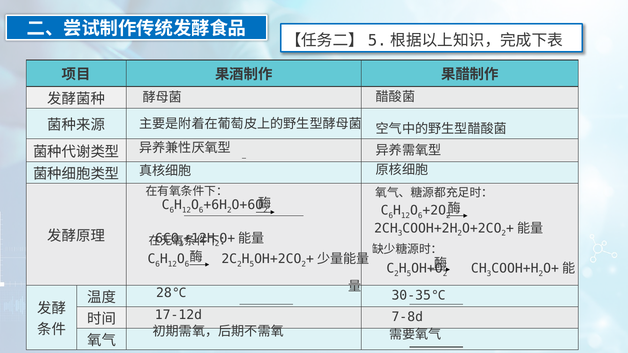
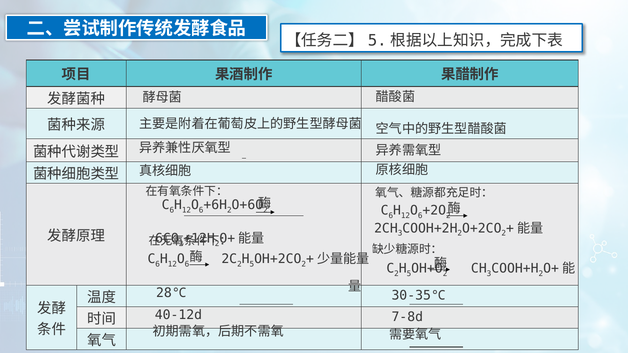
17-12d: 17-12d -> 40-12d
